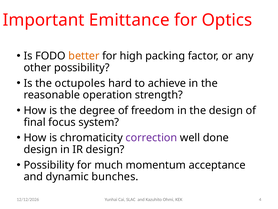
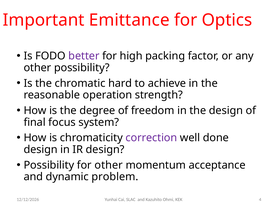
better colour: orange -> purple
octupoles: octupoles -> chromatic
for much: much -> other
bunches: bunches -> problem
